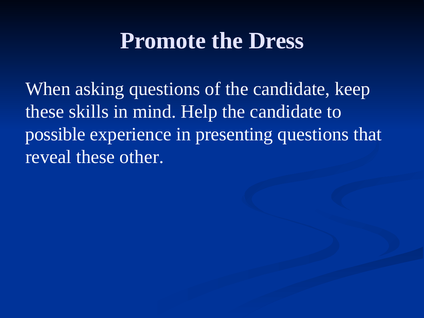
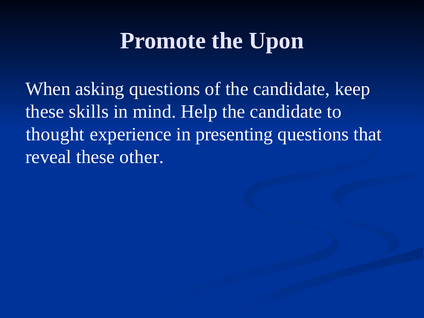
Dress: Dress -> Upon
possible: possible -> thought
